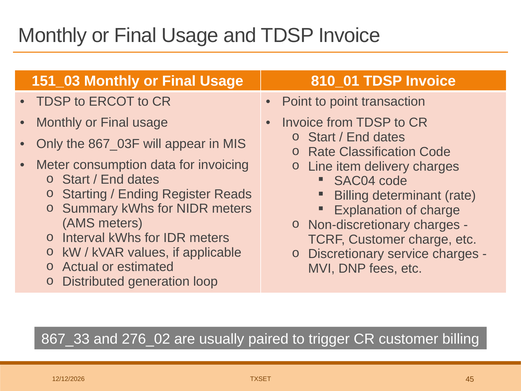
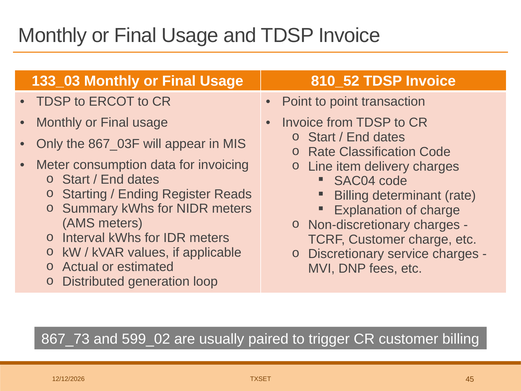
151_03: 151_03 -> 133_03
810_01: 810_01 -> 810_52
867_33: 867_33 -> 867_73
276_02: 276_02 -> 599_02
